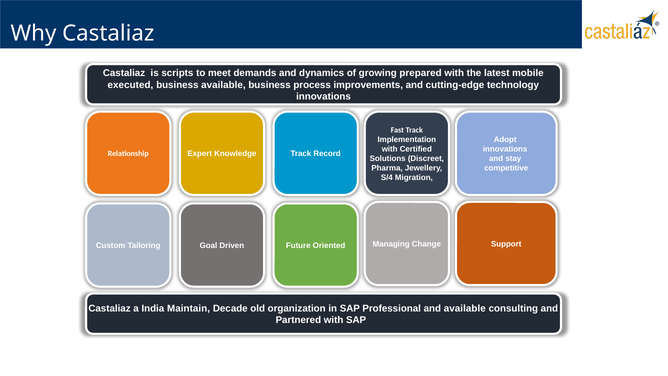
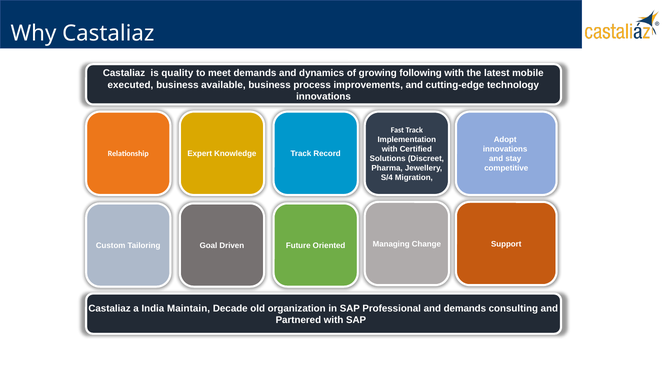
scripts: scripts -> quality
prepared: prepared -> following
and available: available -> demands
